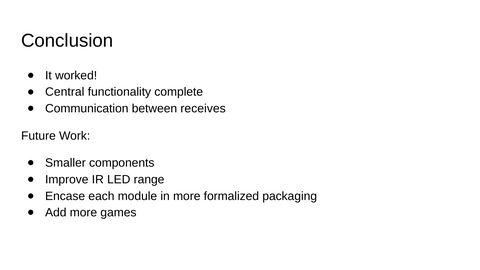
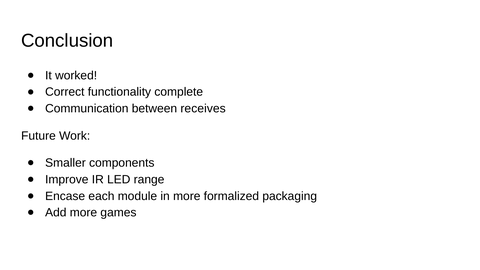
Central: Central -> Correct
